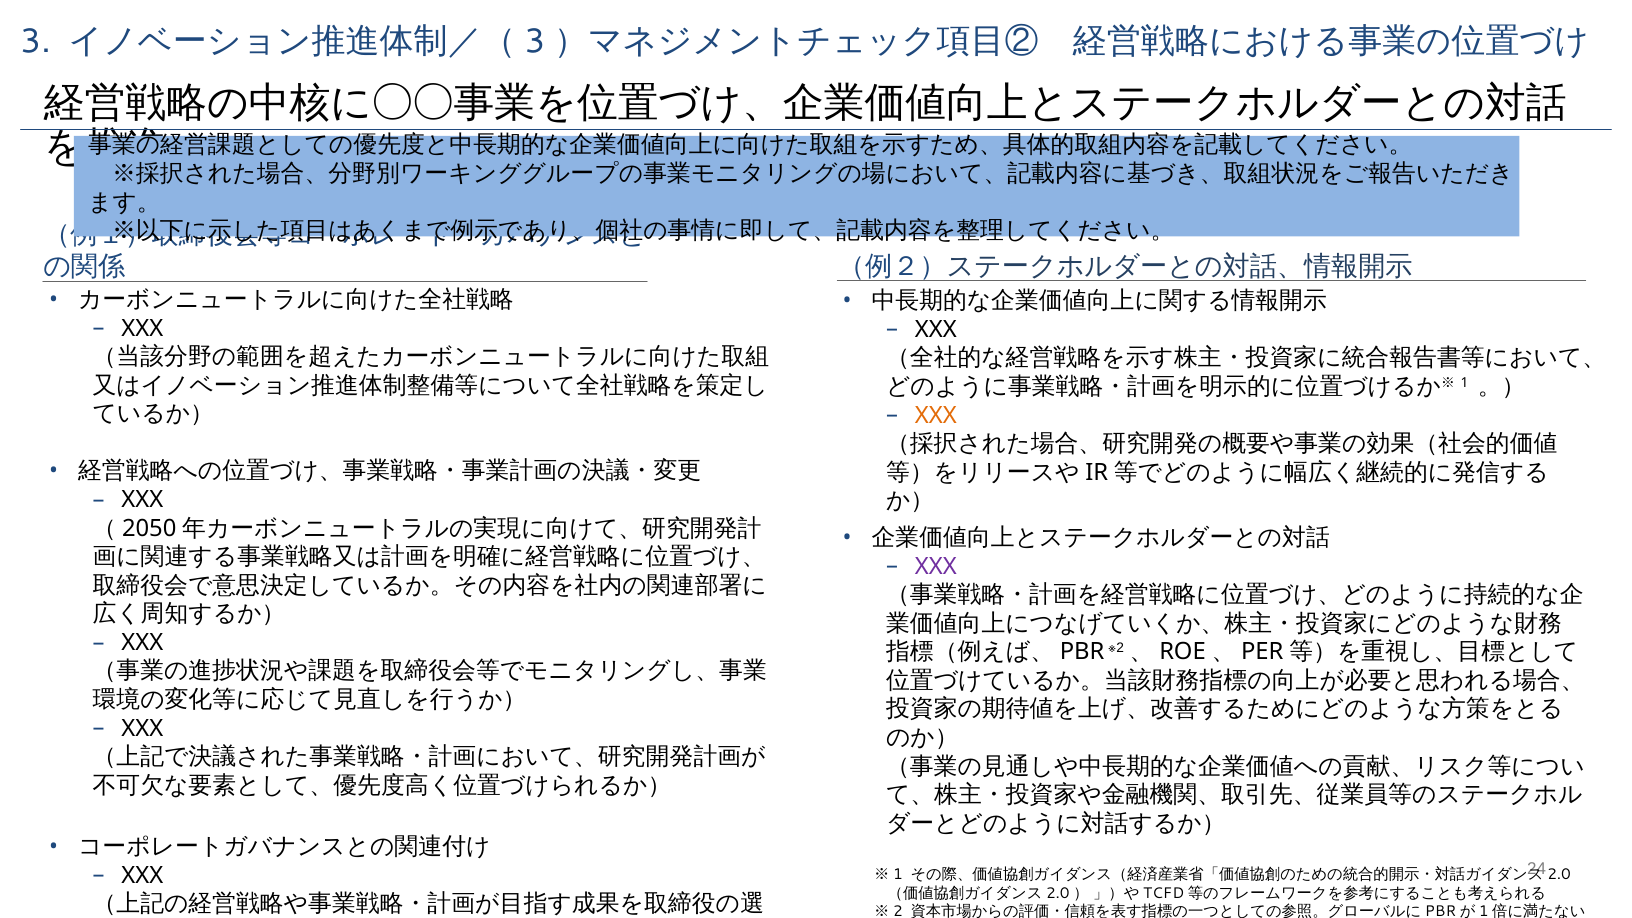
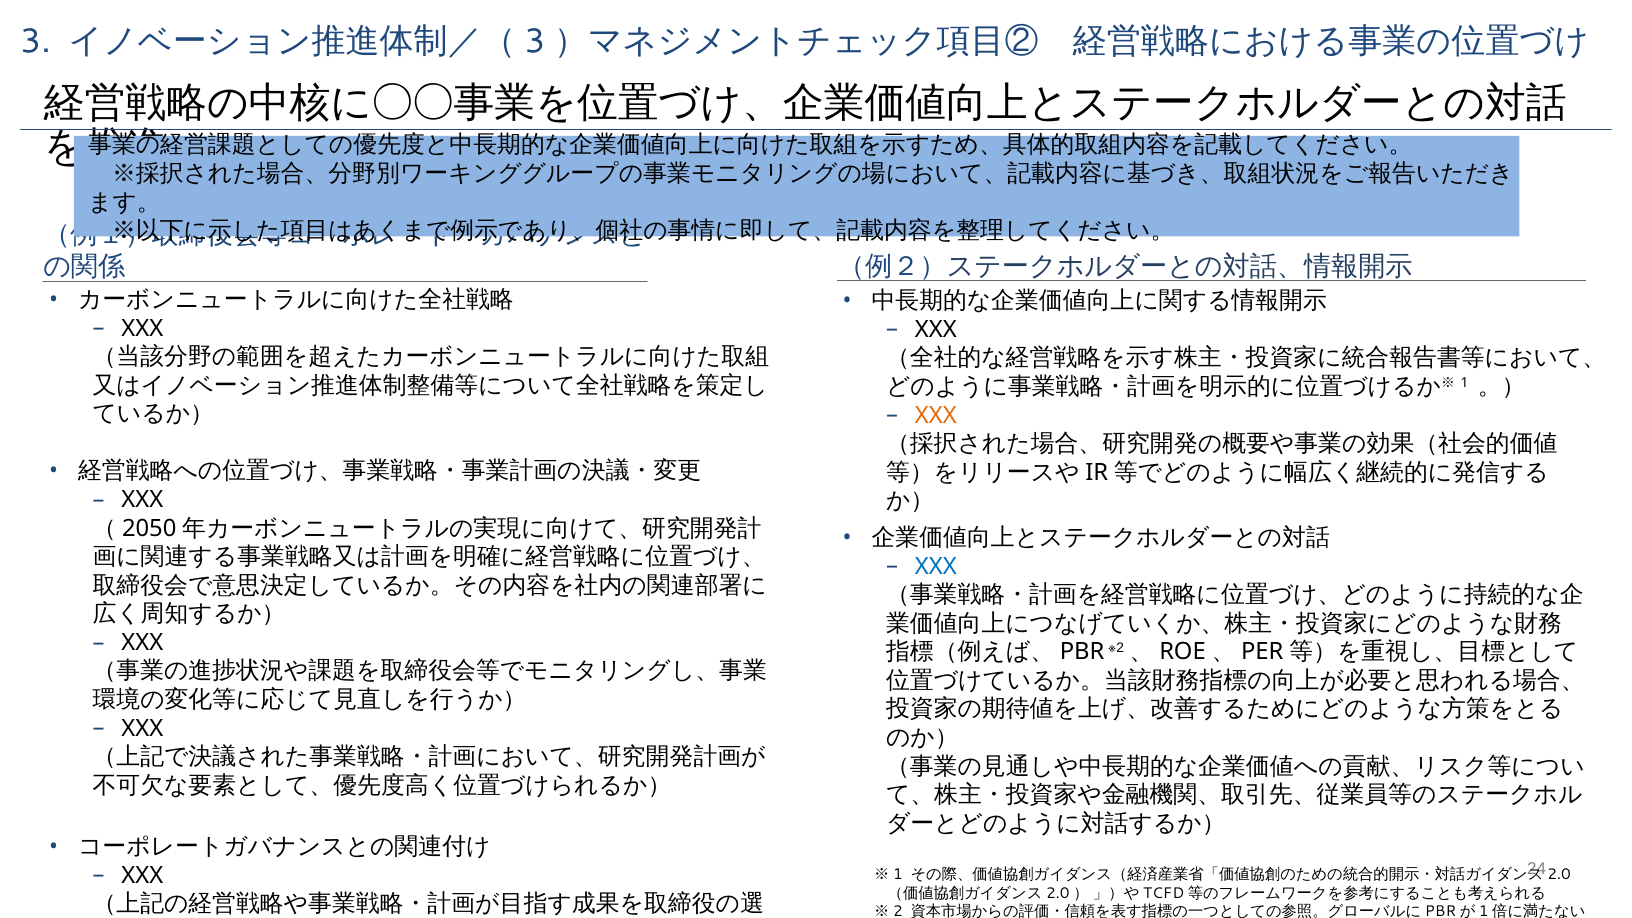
XXX at (936, 566) colour: purple -> blue
